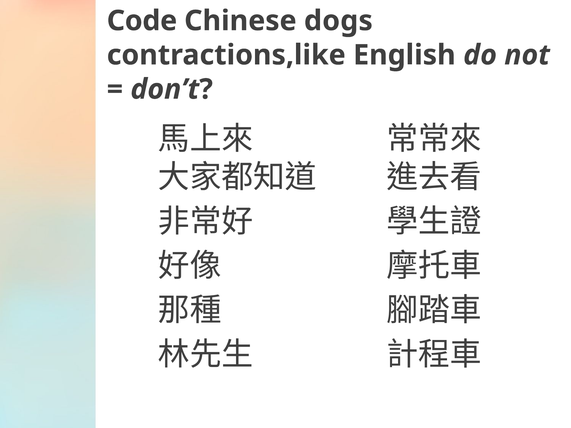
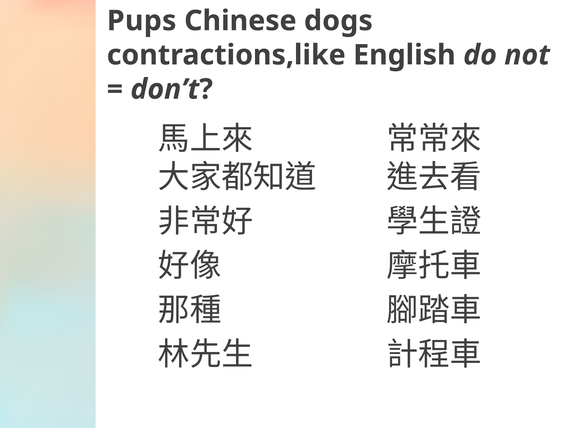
Code: Code -> Pups
